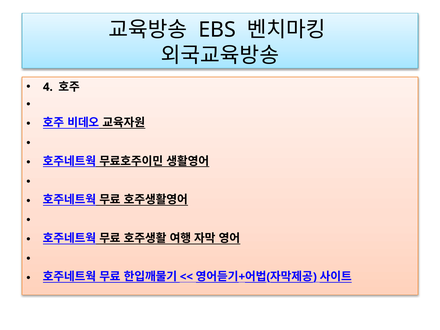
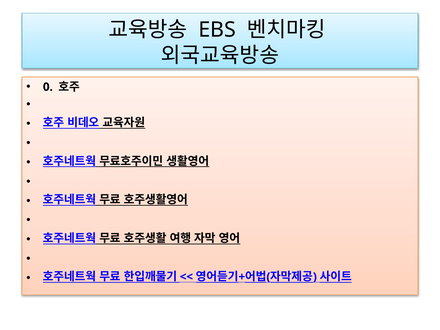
4: 4 -> 0
